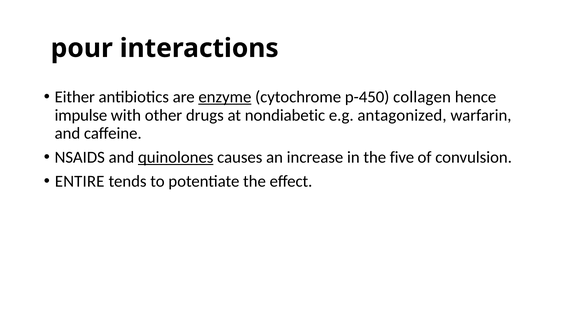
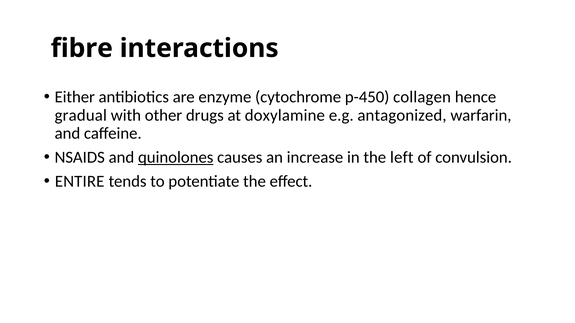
pour: pour -> fibre
enzyme underline: present -> none
impulse: impulse -> gradual
nondiabetic: nondiabetic -> doxylamine
five: five -> left
